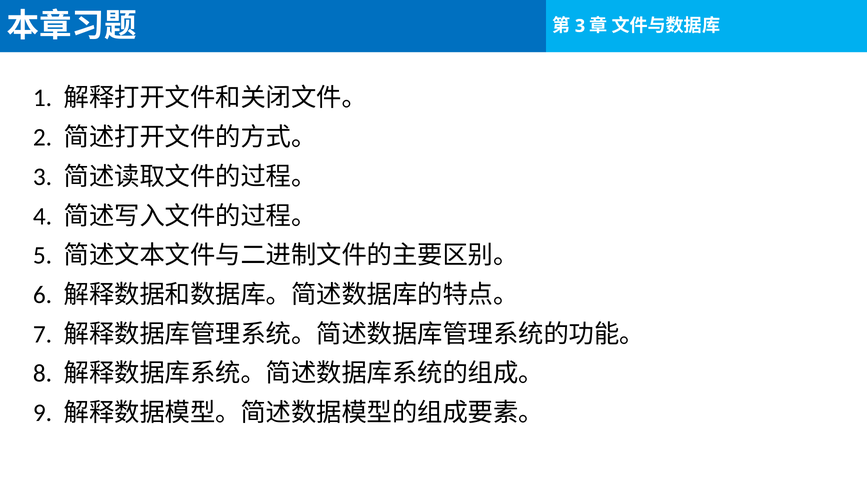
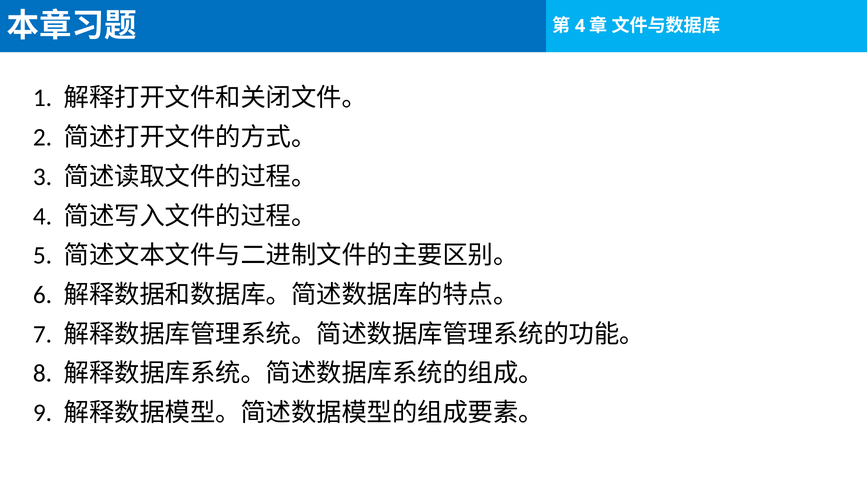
3 at (580, 26): 3 -> 4
